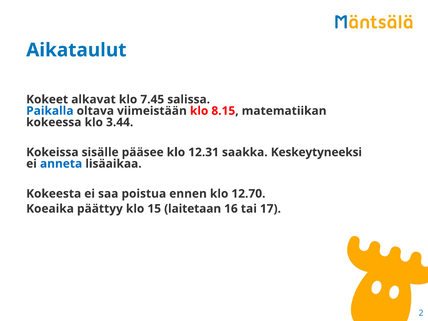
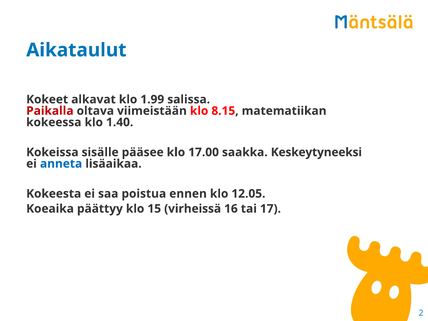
7.45: 7.45 -> 1.99
Paikalla colour: blue -> red
3.44: 3.44 -> 1.40
12.31: 12.31 -> 17.00
12.70: 12.70 -> 12.05
laitetaan: laitetaan -> virheissä
